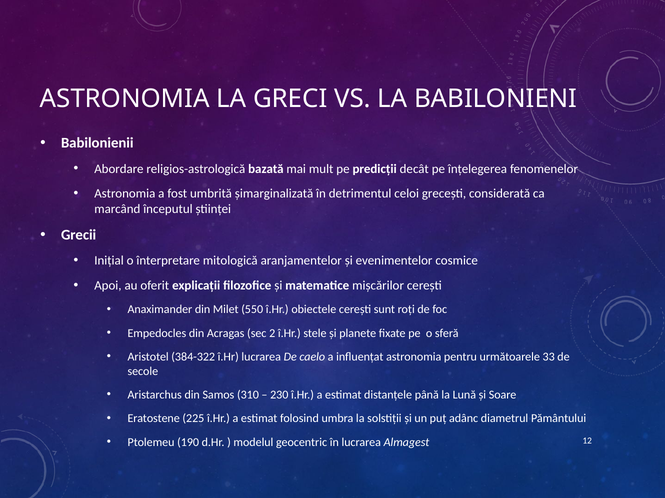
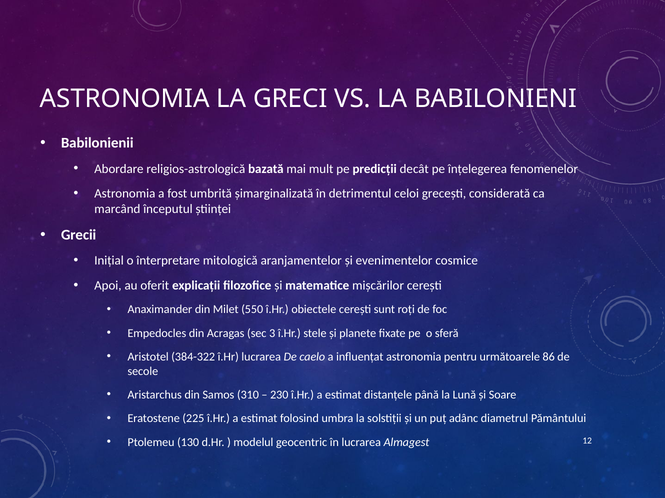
2: 2 -> 3
33: 33 -> 86
190: 190 -> 130
